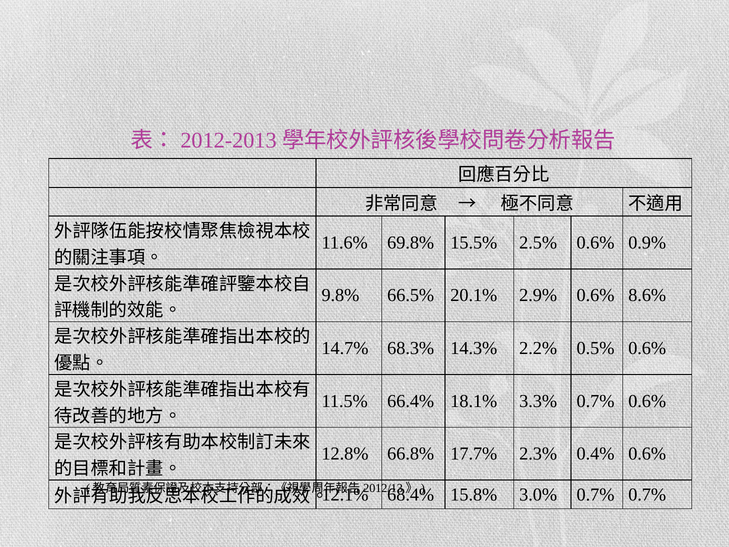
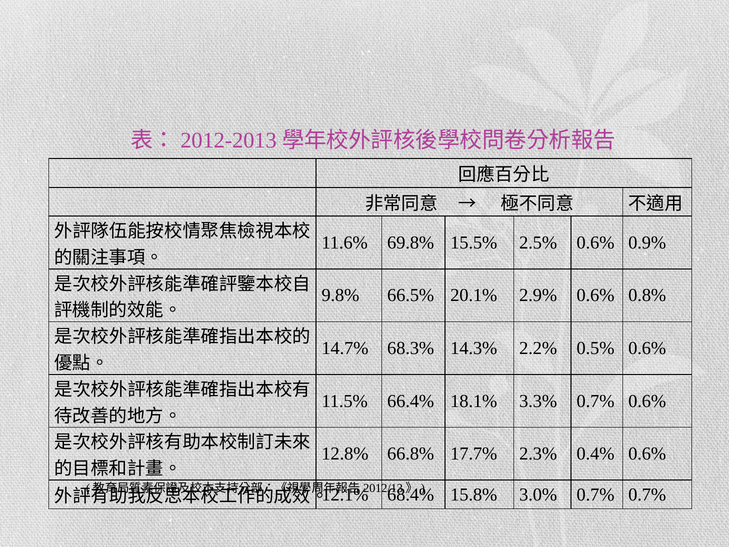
8.6%: 8.6% -> 0.8%
